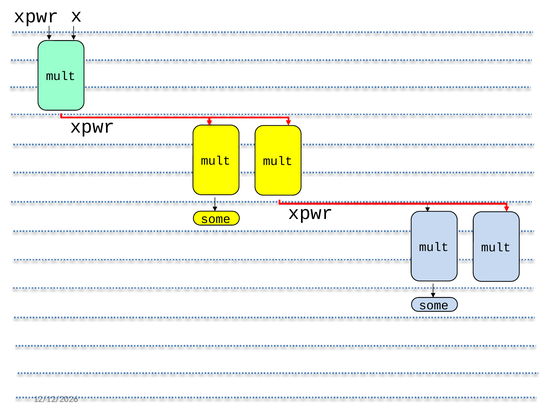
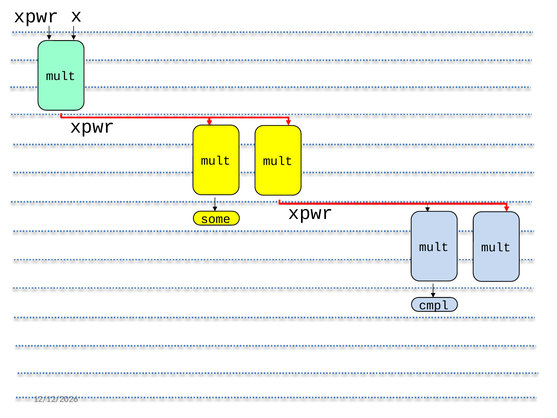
some at (434, 305): some -> cmpl
